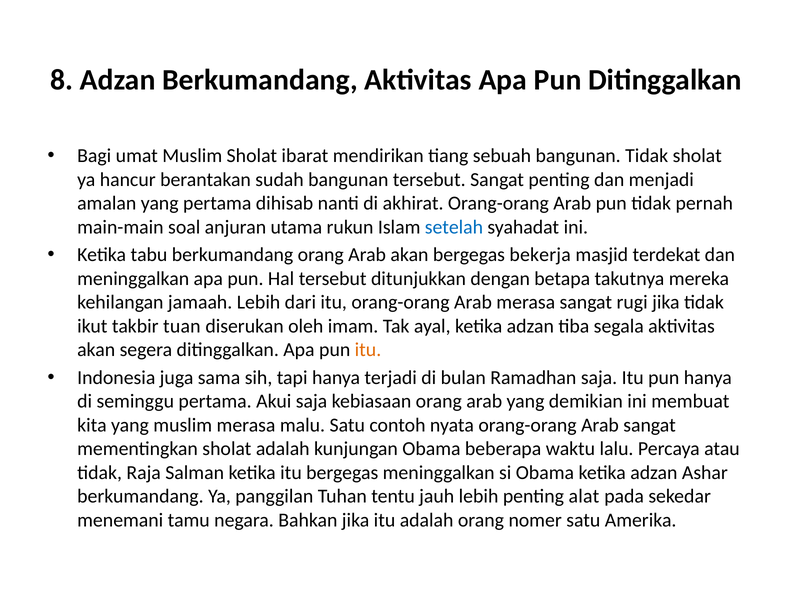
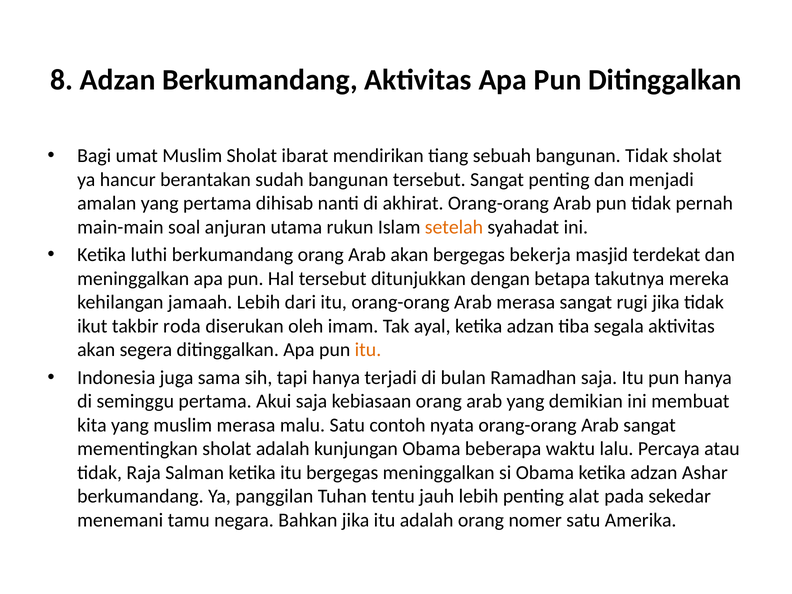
setelah colour: blue -> orange
tabu: tabu -> luthi
tuan: tuan -> roda
